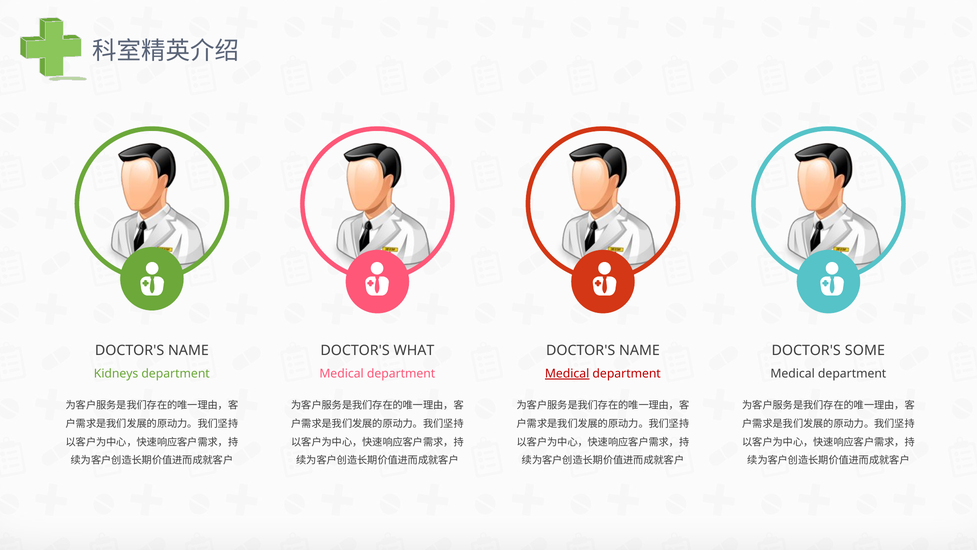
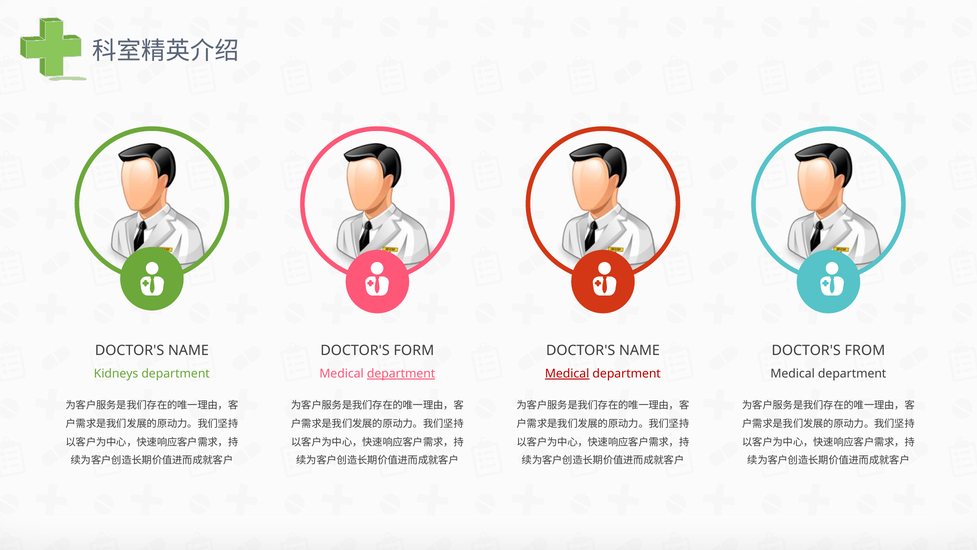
WHAT: WHAT -> FORM
SOME: SOME -> FROM
department at (401, 373) underline: none -> present
